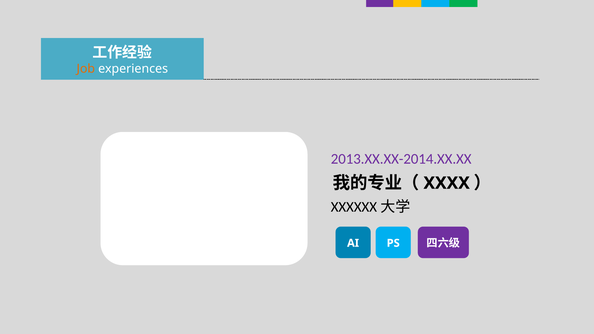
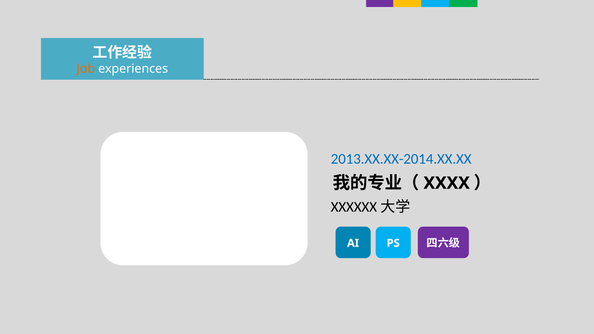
2013.XX.XX-2014.XX.XX colour: purple -> blue
